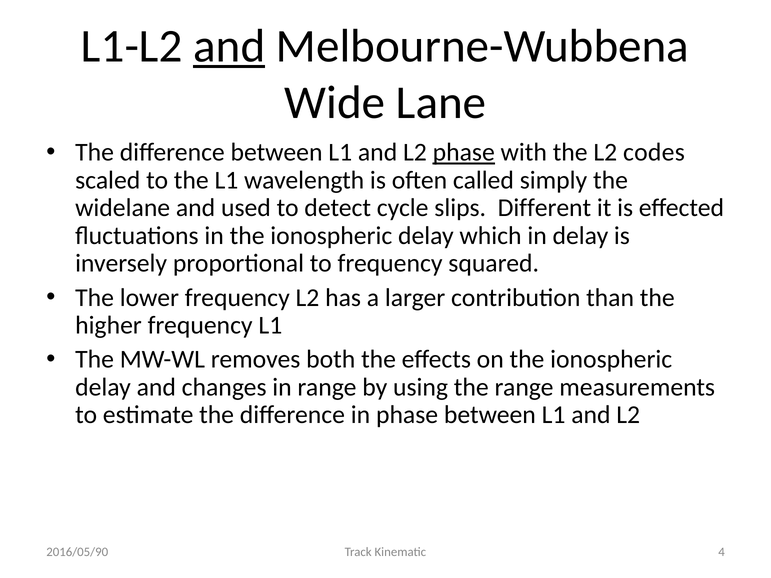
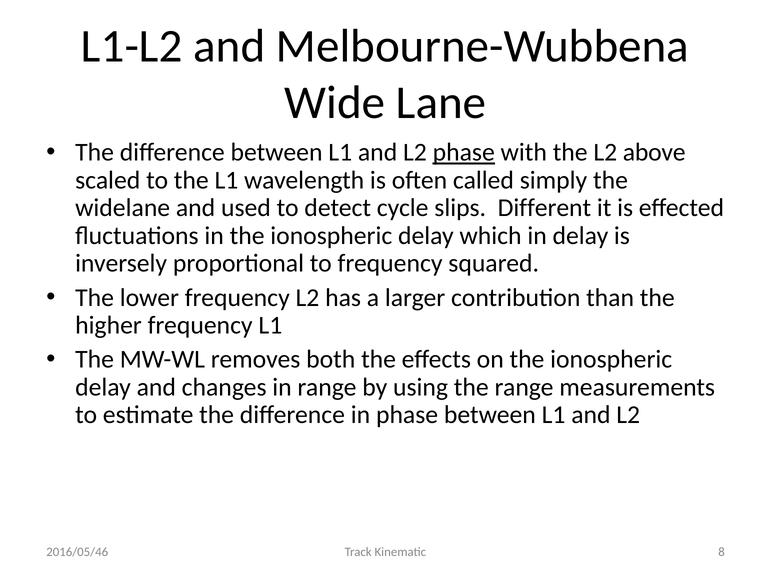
and at (229, 46) underline: present -> none
codes: codes -> above
4: 4 -> 8
2016/05/90: 2016/05/90 -> 2016/05/46
